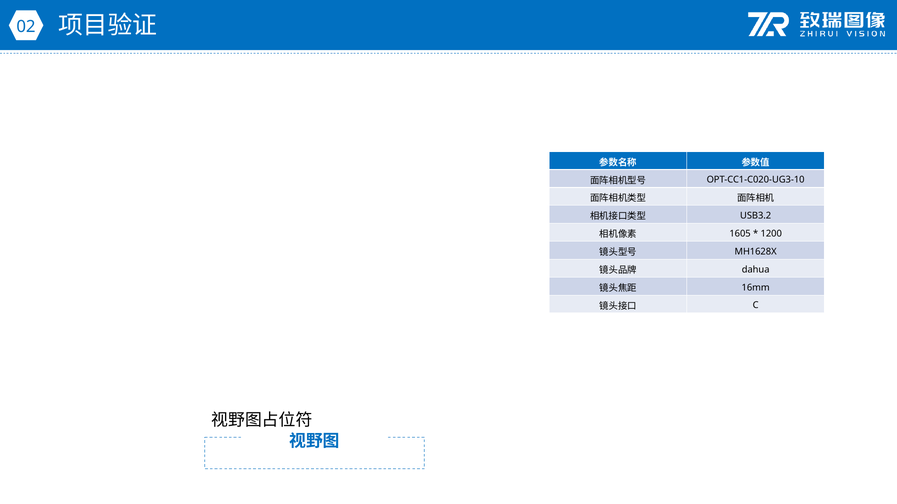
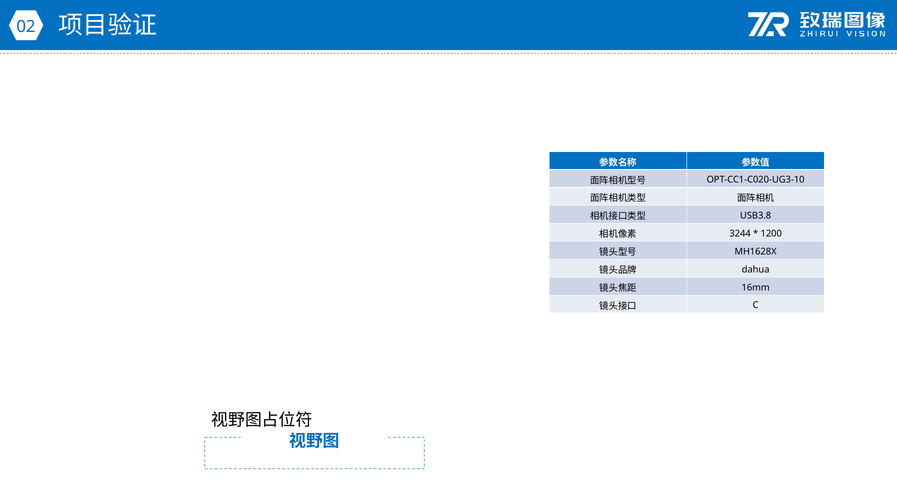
USB3.2: USB3.2 -> USB3.8
1605: 1605 -> 3244
